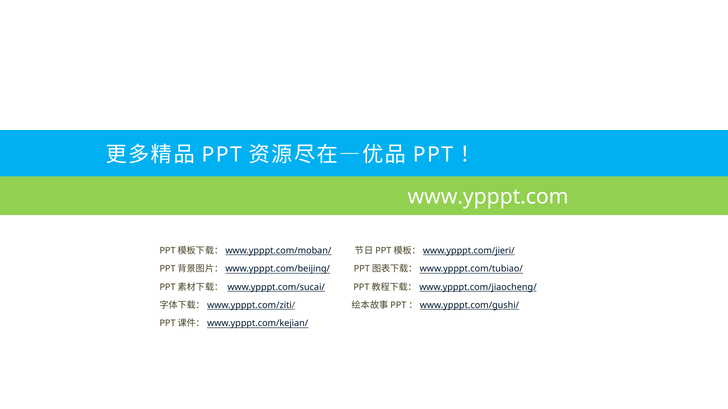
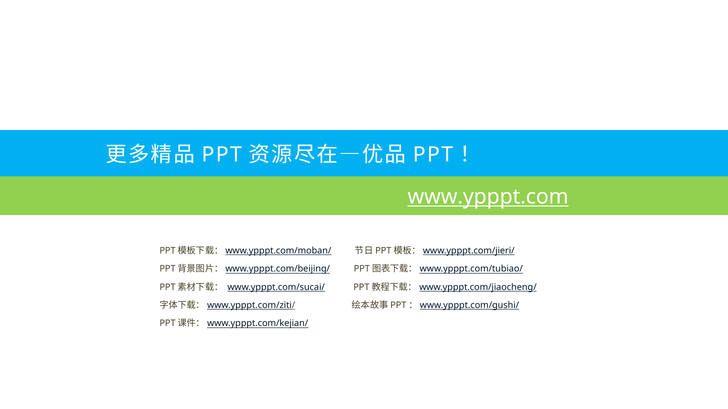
www.ypppt.com underline: none -> present
